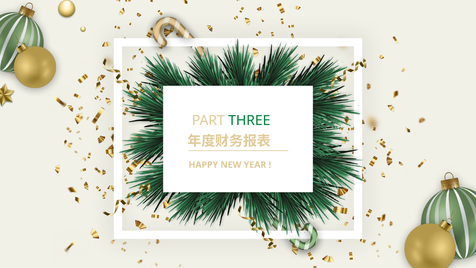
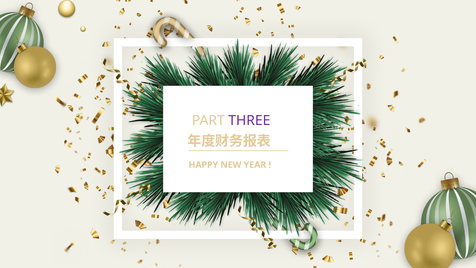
THREE colour: green -> purple
